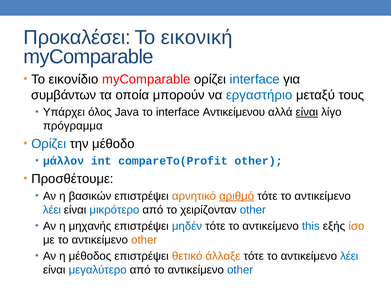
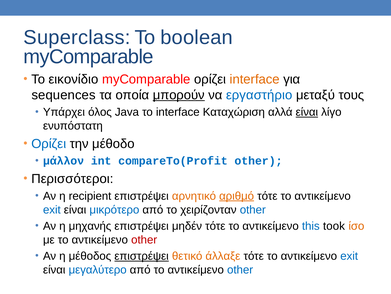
Προκαλέσει: Προκαλέσει -> Superclass
εικονική: εικονική -> boolean
interface at (255, 79) colour: blue -> orange
συμβάντων: συμβάντων -> sequences
μπορούν underline: none -> present
Αντικείμενου: Αντικείμενου -> Καταχώριση
πρόγραμμα: πρόγραμμα -> ενυπόστατη
Προσθέτουμε: Προσθέτουμε -> Περισσότεροι
βασικών: βασικών -> recipient
λέει at (52, 209): λέει -> exit
μηδέν colour: blue -> black
εξής: εξής -> took
other at (144, 239) colour: orange -> red
επιστρέψει at (142, 255) underline: none -> present
λέει at (349, 255): λέει -> exit
